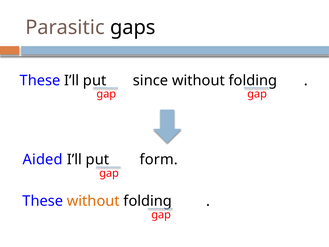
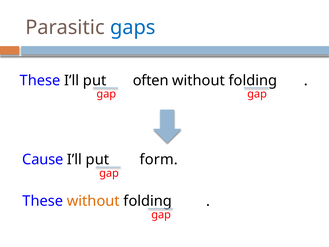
gaps colour: black -> blue
since: since -> often
Aided: Aided -> Cause
